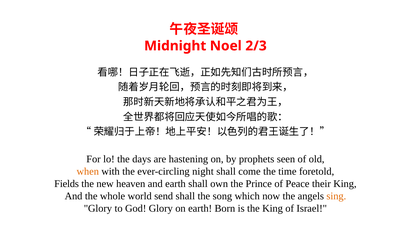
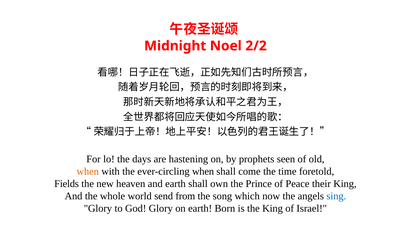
2/3: 2/3 -> 2/2
ever-circling night: night -> when
send shall: shall -> from
sing colour: orange -> blue
